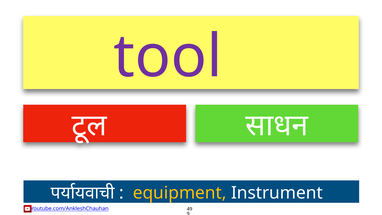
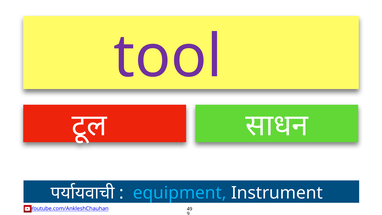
equipment colour: yellow -> light blue
